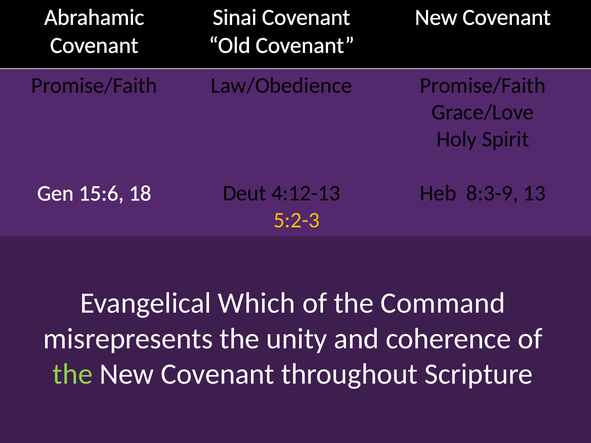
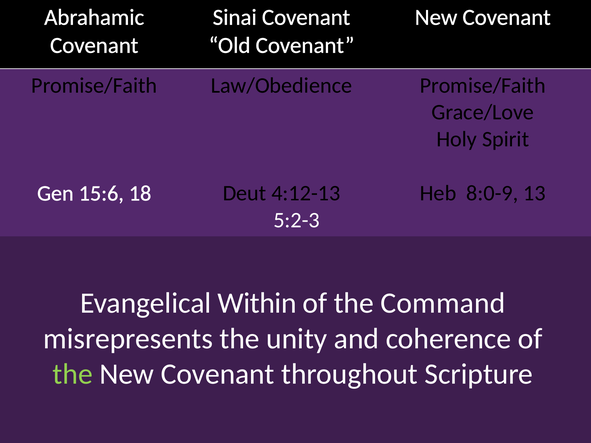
8:3-9: 8:3-9 -> 8:0-9
5:2-3 colour: yellow -> white
Which: Which -> Within
